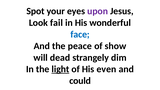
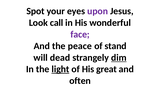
fail: fail -> call
face colour: blue -> purple
show: show -> stand
dim underline: none -> present
even: even -> great
could: could -> often
